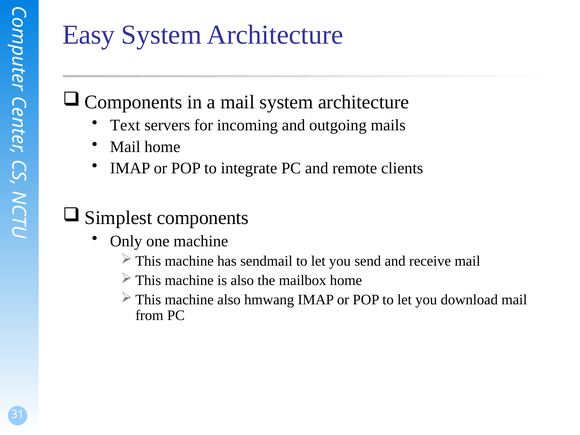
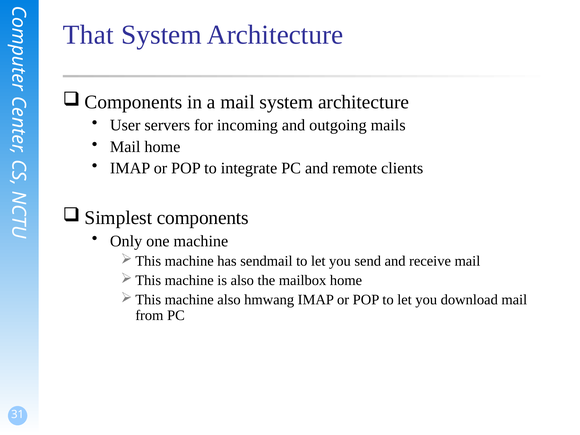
Easy: Easy -> That
Text: Text -> User
